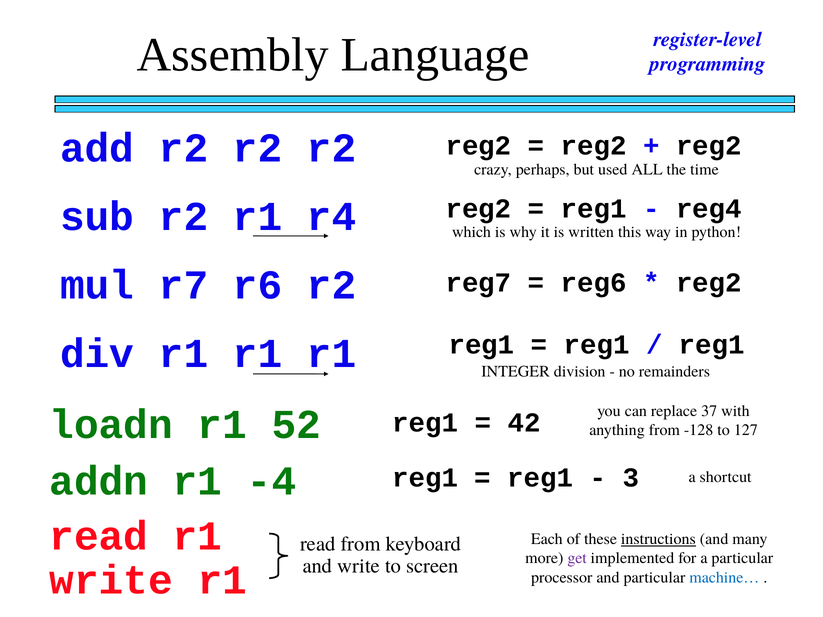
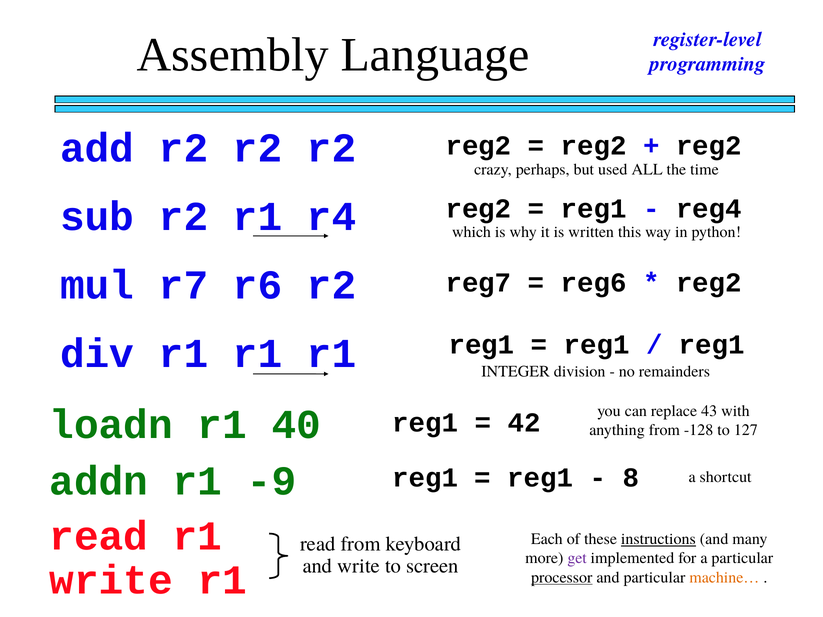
52: 52 -> 40
37: 37 -> 43
-4: -4 -> -9
3: 3 -> 8
processor underline: none -> present
machine… colour: blue -> orange
